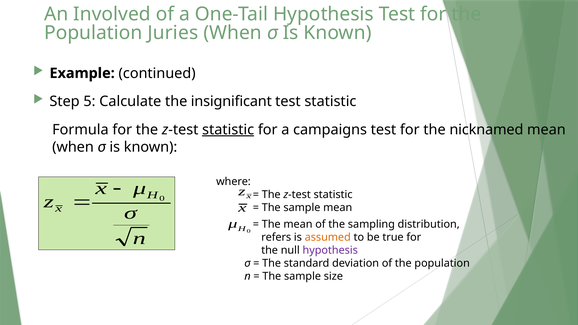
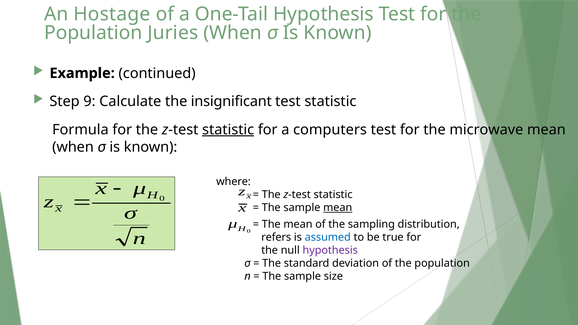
Involved: Involved -> Hostage
5: 5 -> 9
campaigns: campaigns -> computers
nicknamed: nicknamed -> microwave
mean at (338, 208) underline: none -> present
assumed colour: orange -> blue
